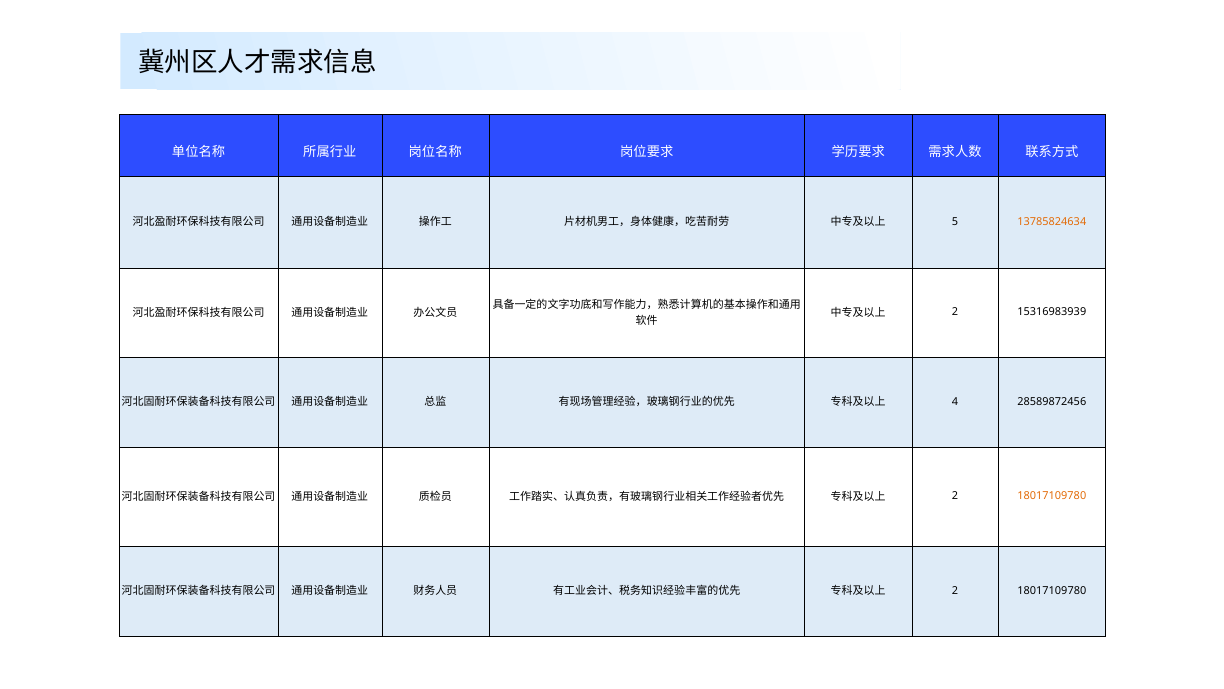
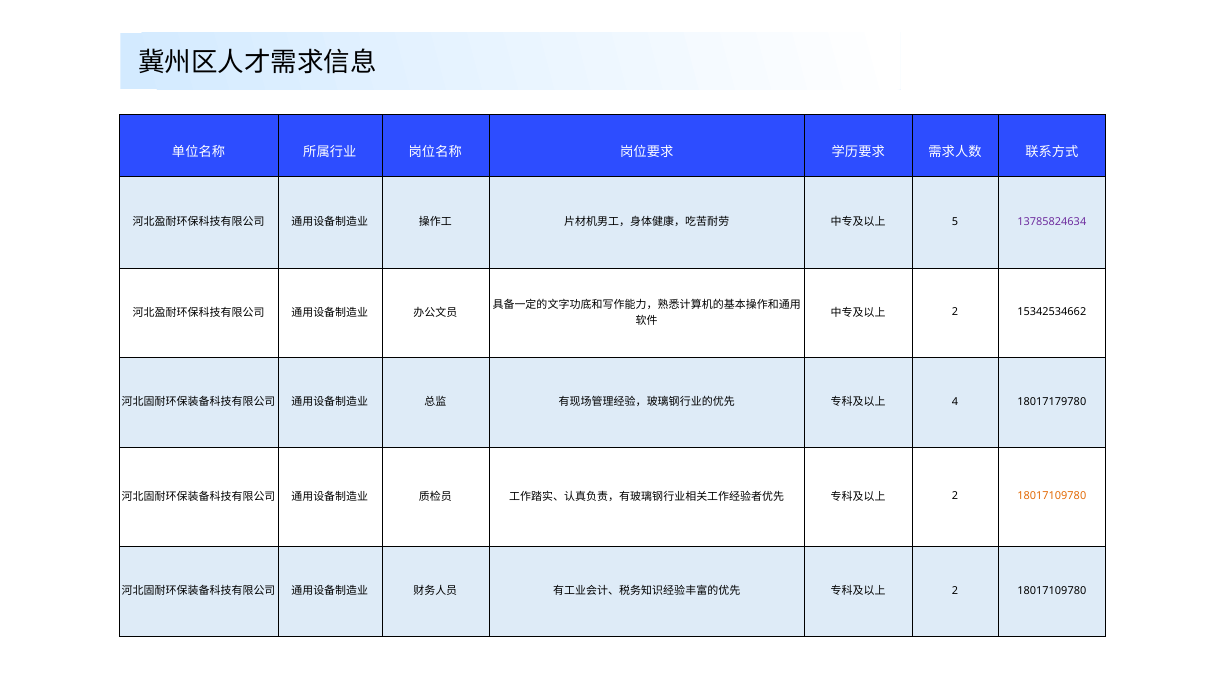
13785824634 colour: orange -> purple
15316983939: 15316983939 -> 15342534662
28589872456: 28589872456 -> 18017179780
